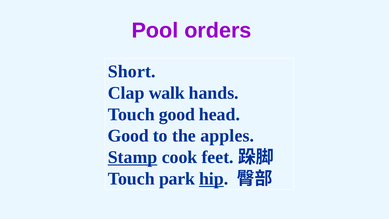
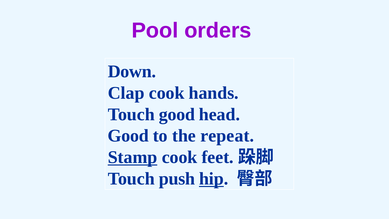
Short: Short -> Down
Clap walk: walk -> cook
apples: apples -> repeat
park: park -> push
